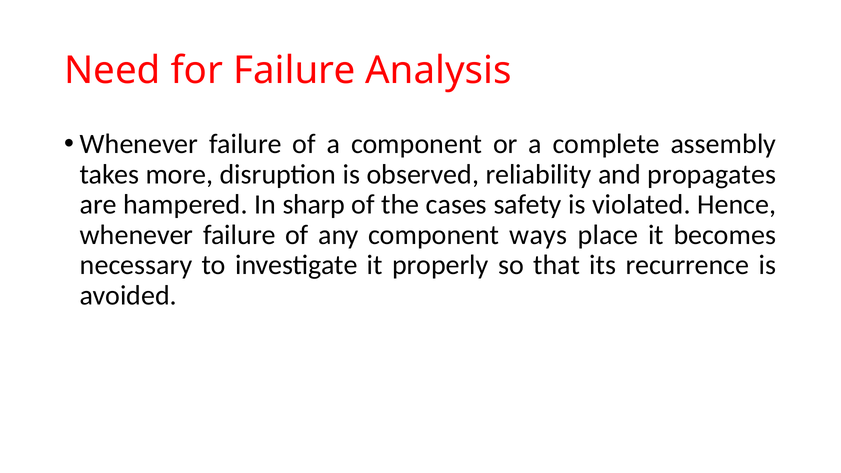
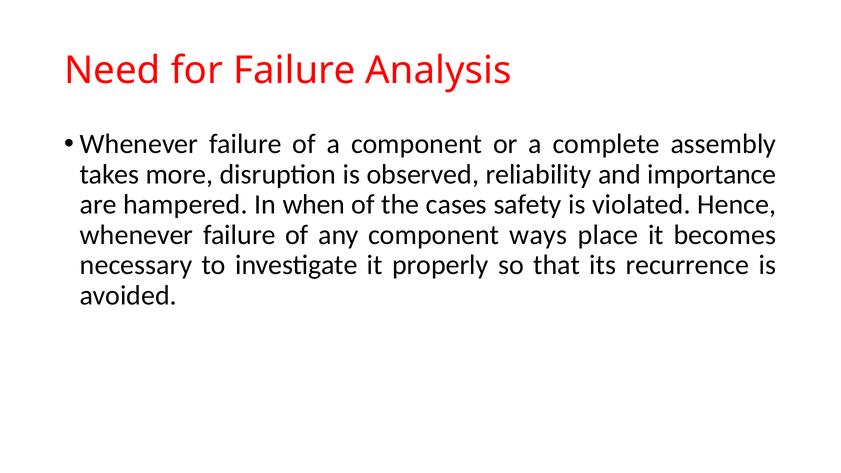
propagates: propagates -> importance
sharp: sharp -> when
